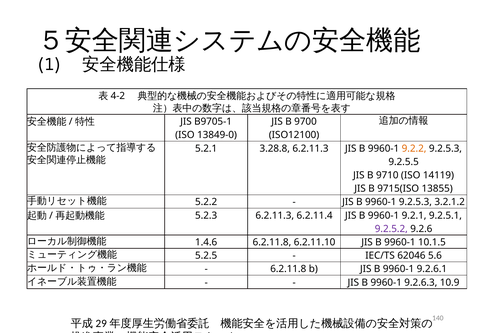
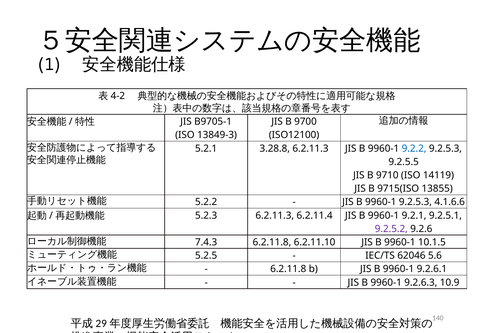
13849-0: 13849-0 -> 13849-3
9.2.2 colour: orange -> blue
3.2.1.2: 3.2.1.2 -> 4.1.6.6
1.4.6: 1.4.6 -> 7.4.3
